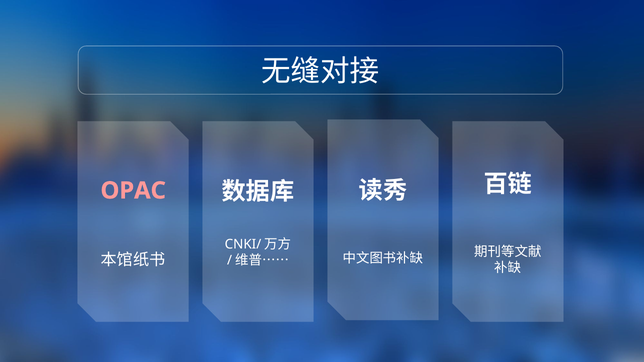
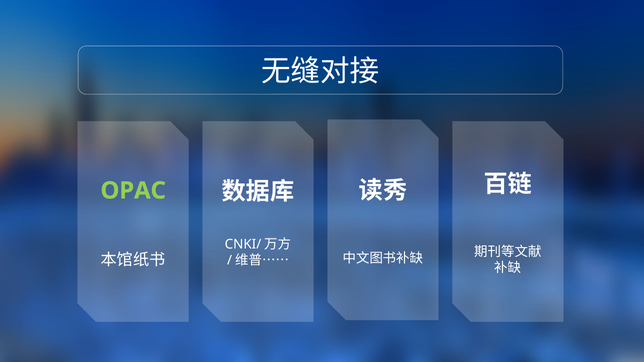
OPAC colour: pink -> light green
